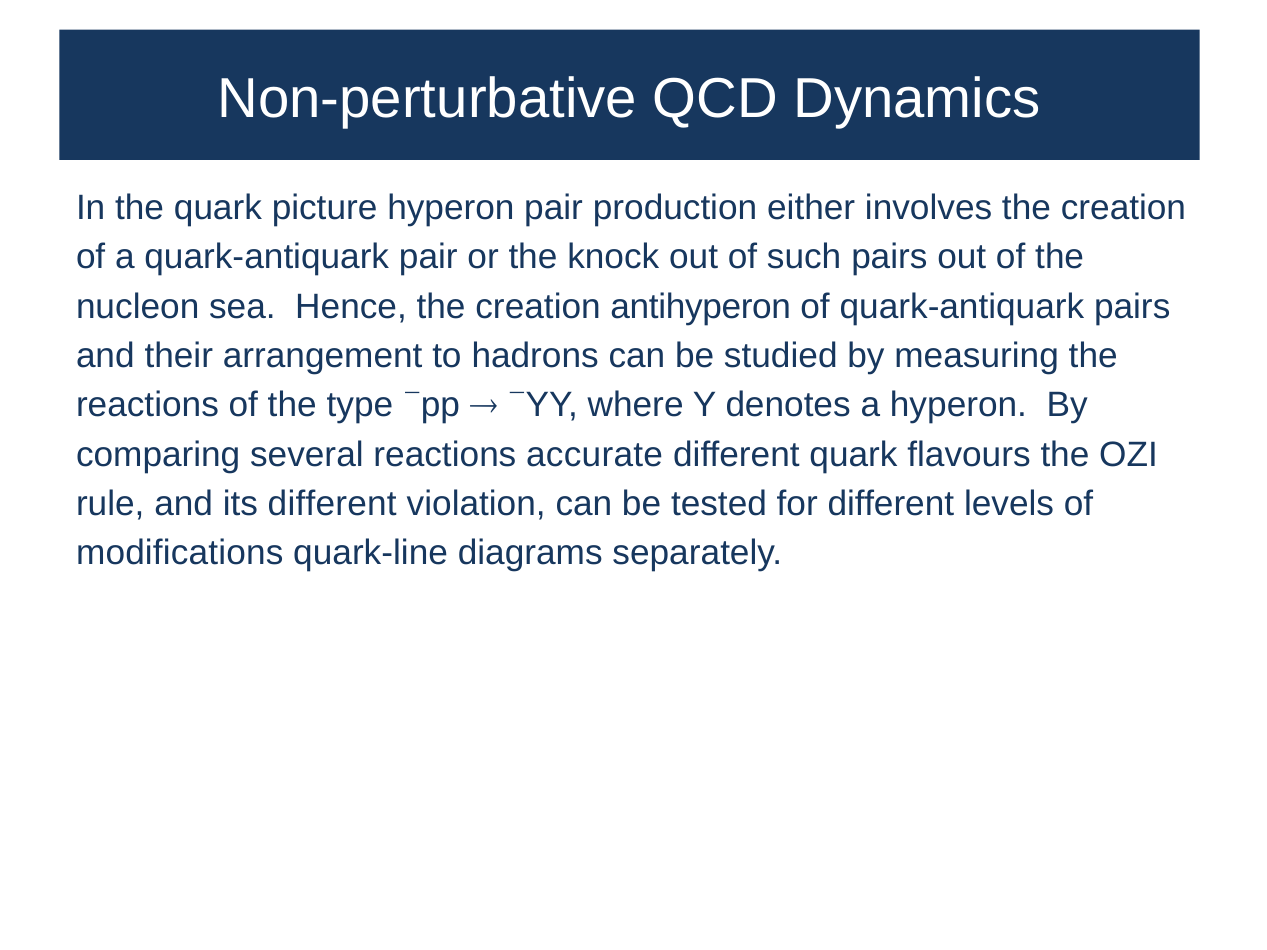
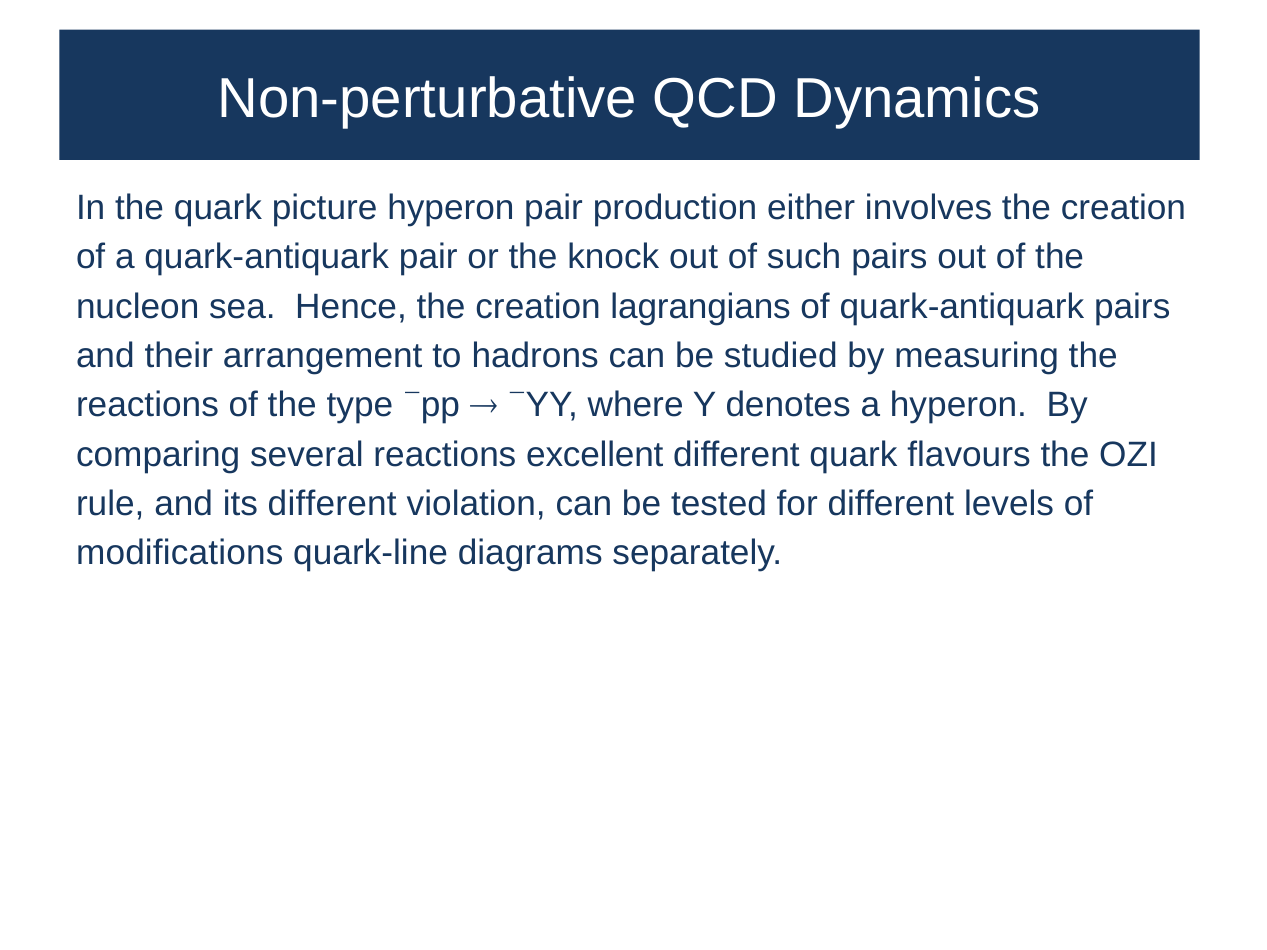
antihyperon: antihyperon -> lagrangians
accurate: accurate -> excellent
